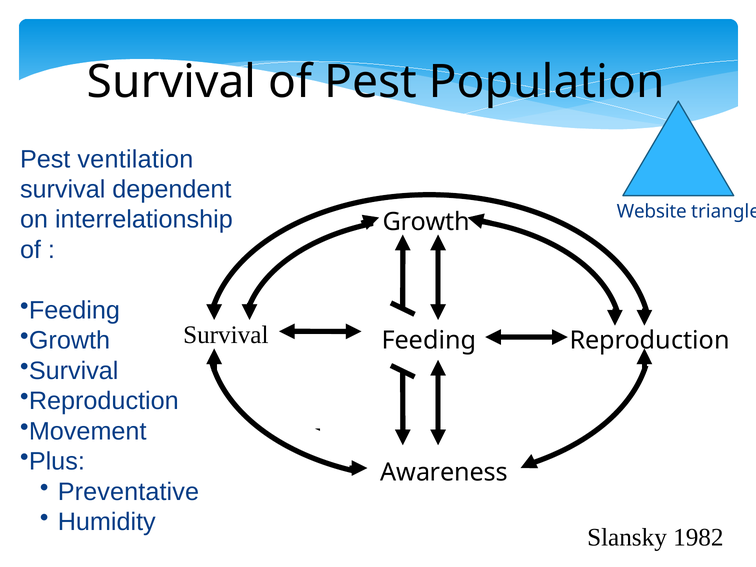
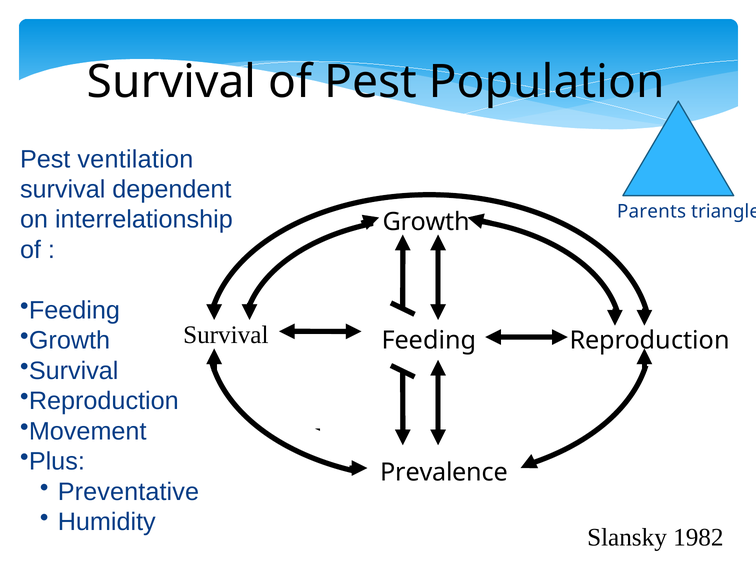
Website: Website -> Parents
Awareness: Awareness -> Prevalence
